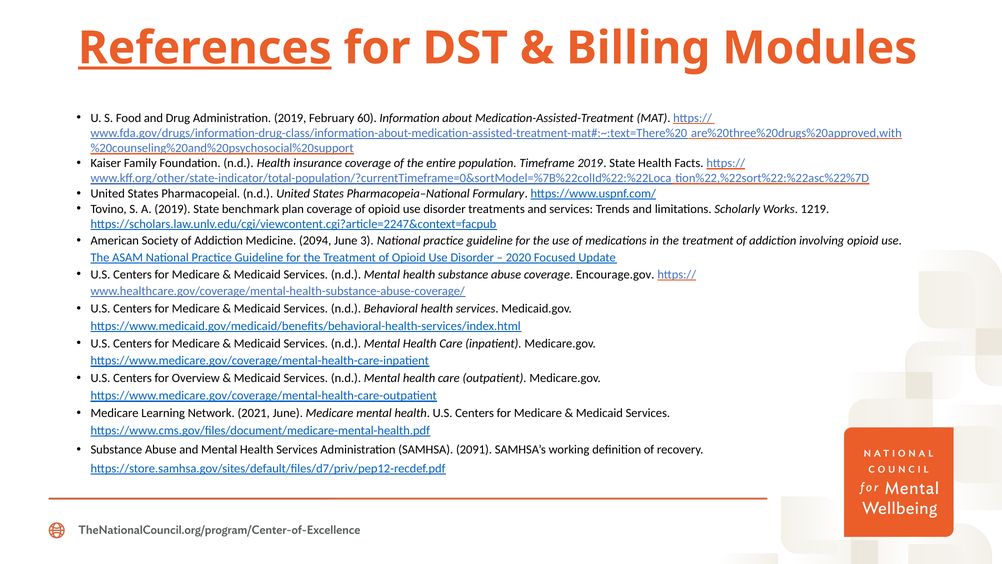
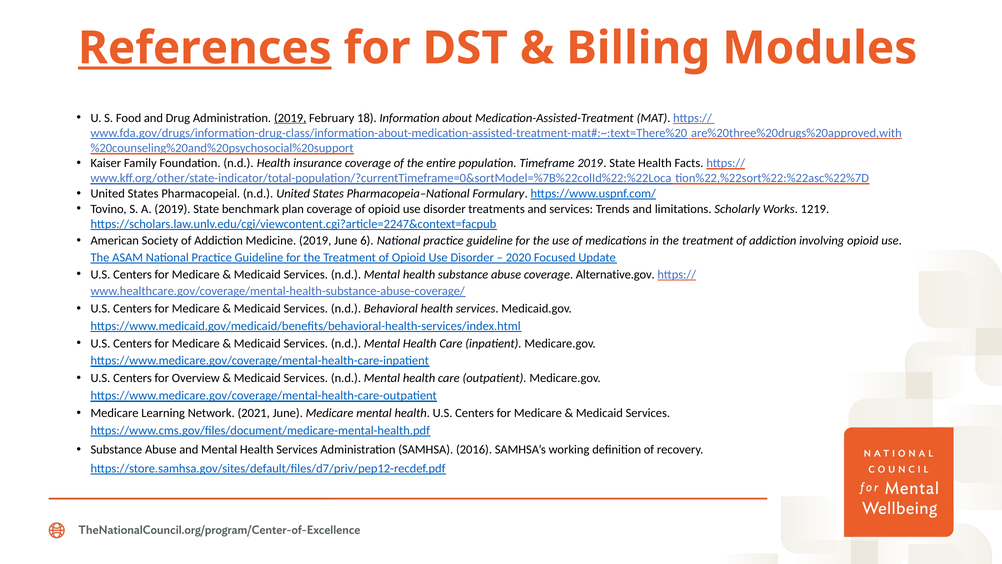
2019 at (290, 118) underline: none -> present
60: 60 -> 18
Medicine 2094: 2094 -> 2019
3: 3 -> 6
Encourage.gov: Encourage.gov -> Alternative.gov
2091: 2091 -> 2016
